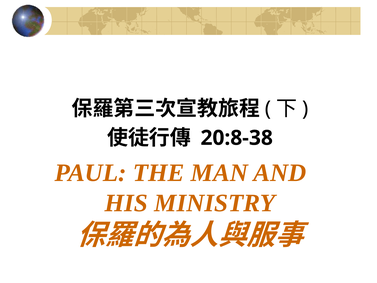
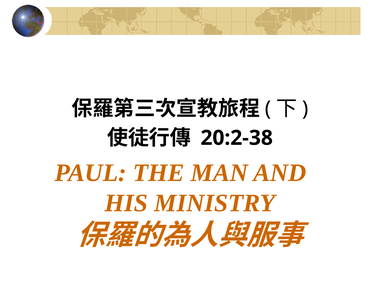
20:8-38: 20:8-38 -> 20:2-38
